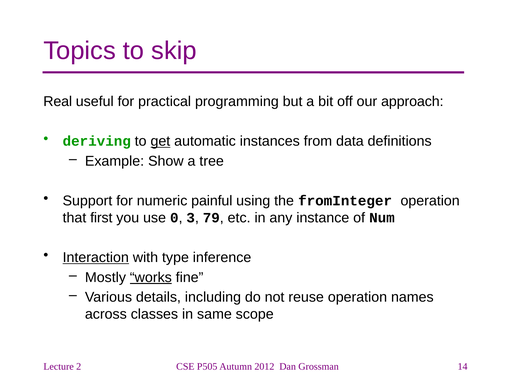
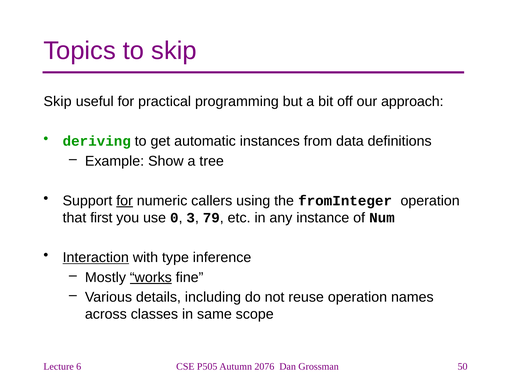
Real at (58, 101): Real -> Skip
get underline: present -> none
for at (125, 201) underline: none -> present
painful: painful -> callers
2: 2 -> 6
2012: 2012 -> 2076
14: 14 -> 50
